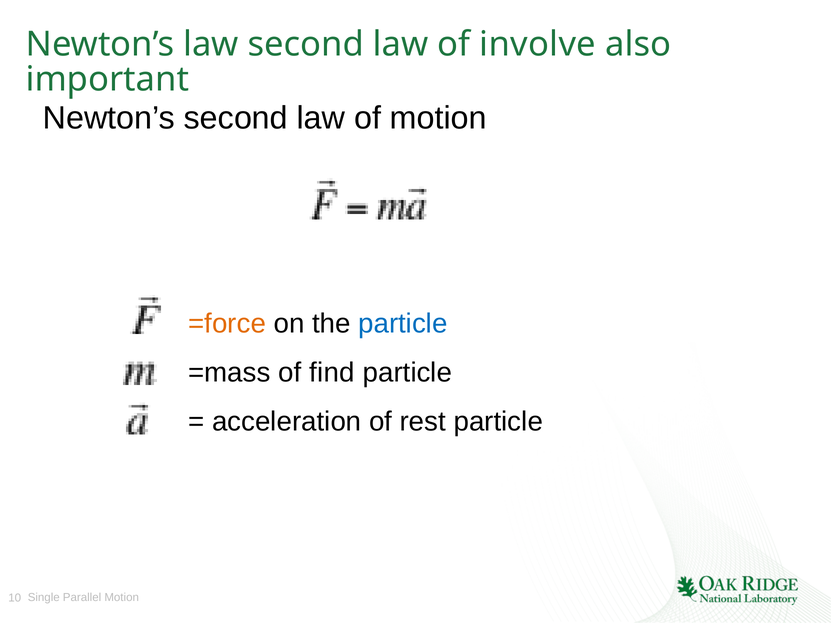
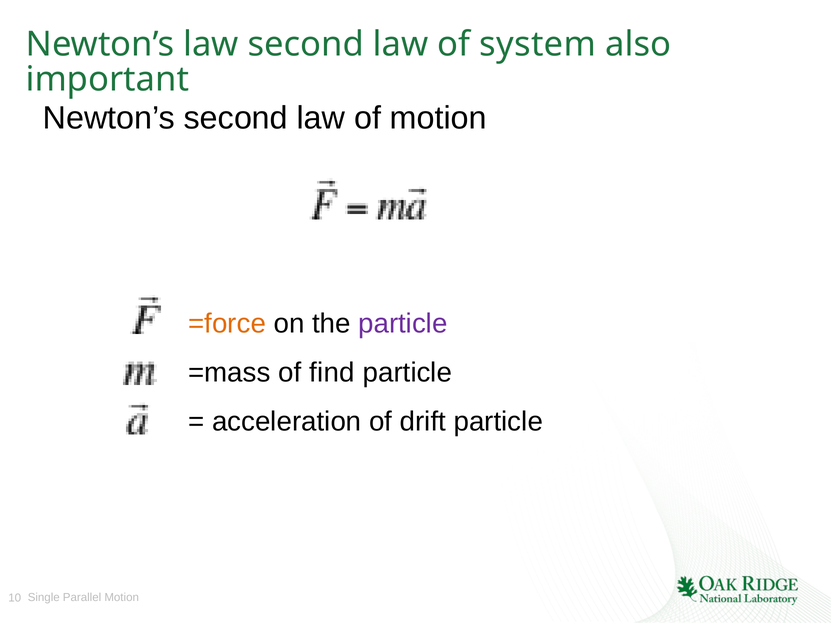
involve: involve -> system
particle at (403, 324) colour: blue -> purple
rest: rest -> drift
